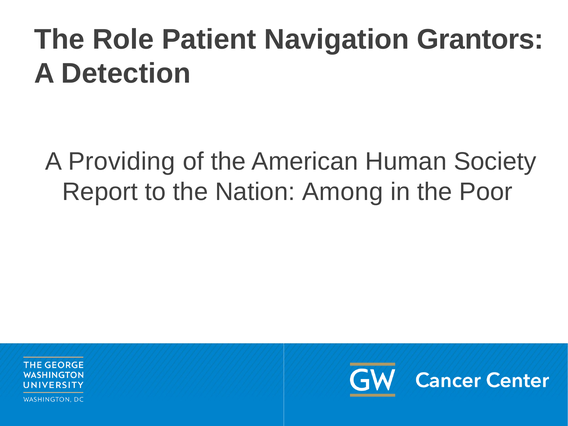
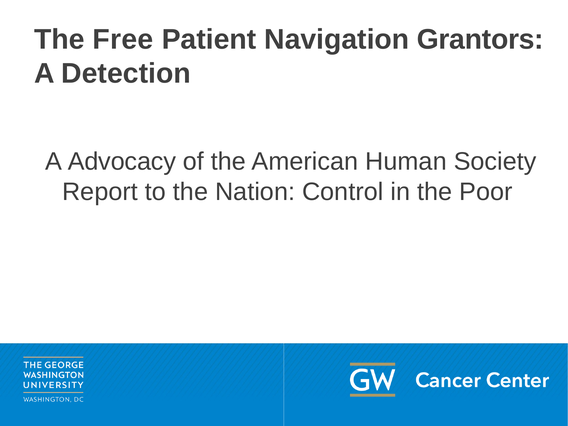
Role: Role -> Free
Providing: Providing -> Advocacy
Among: Among -> Control
